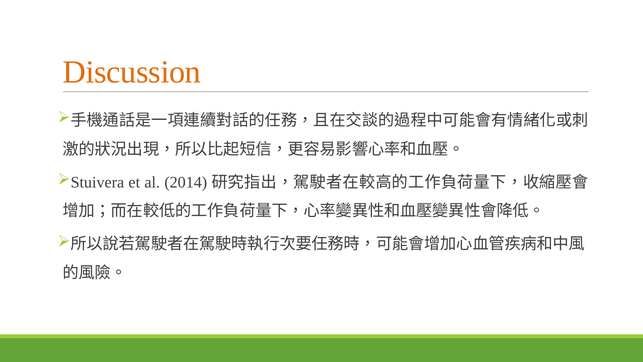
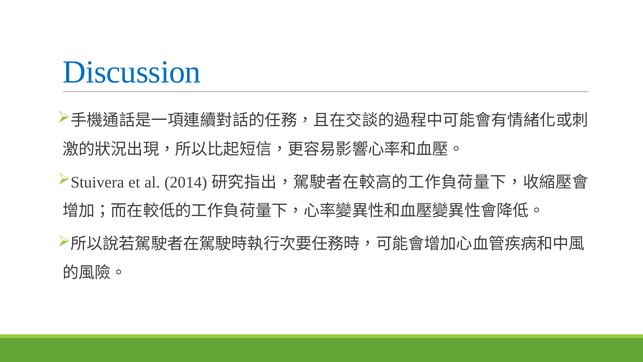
Discussion colour: orange -> blue
